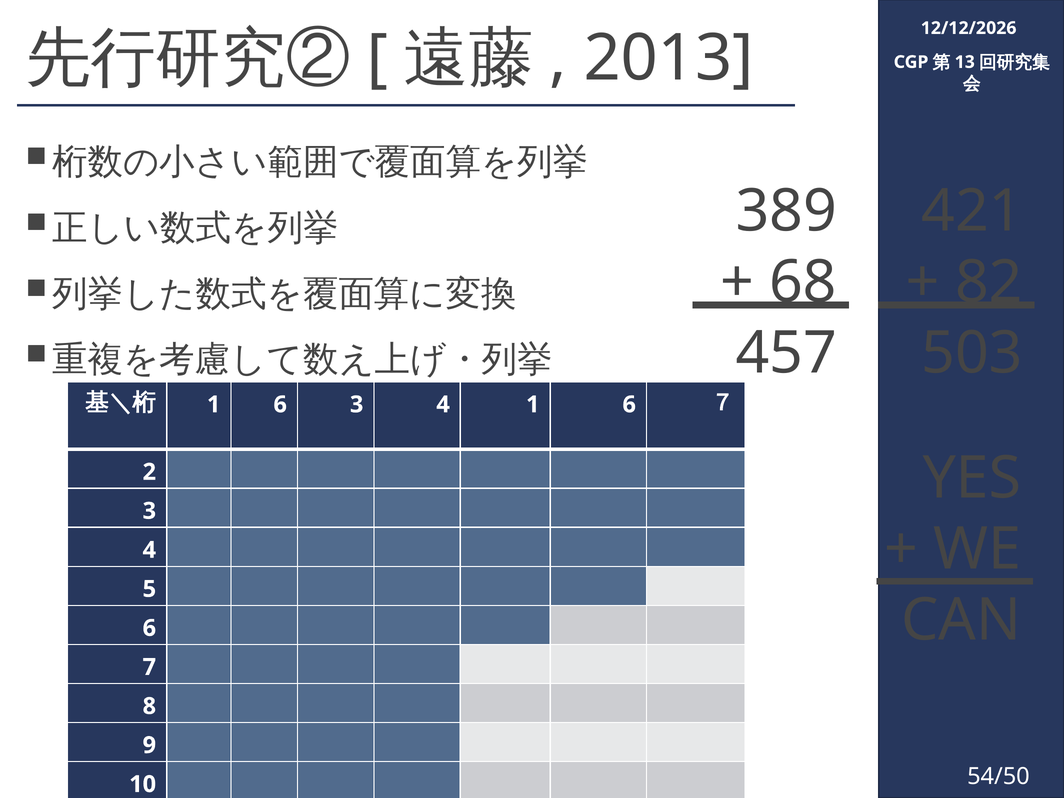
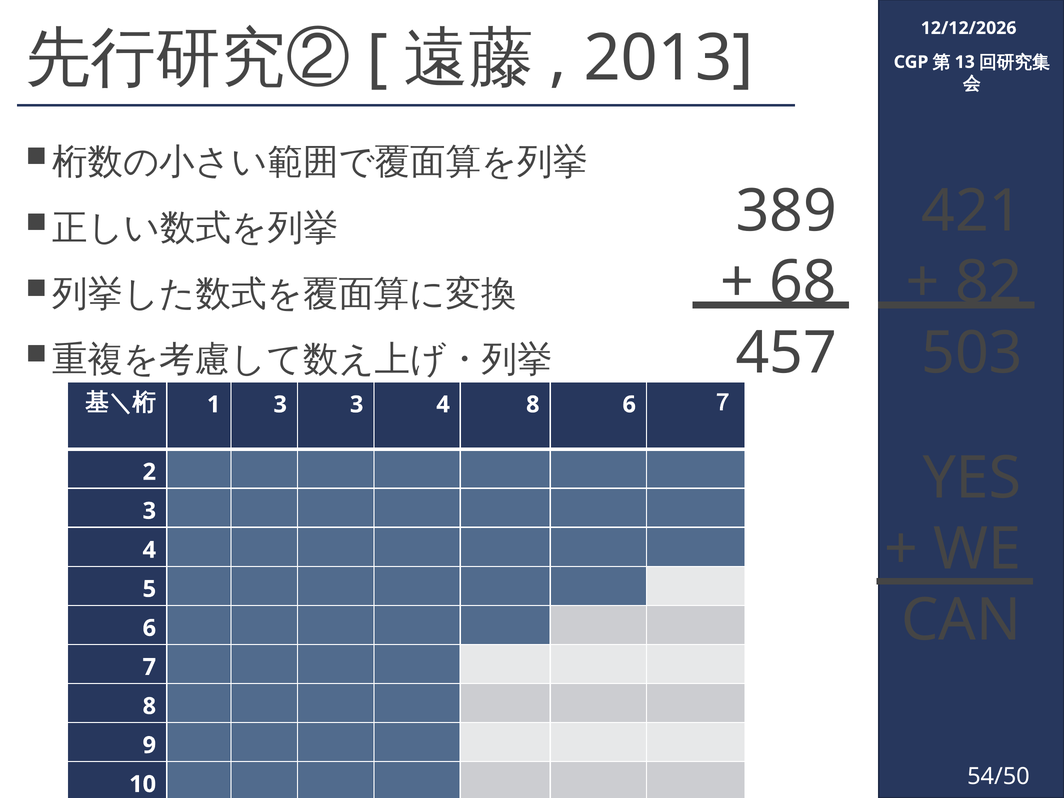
6 at (280, 405): 6 -> 3
4 1: 1 -> 8
